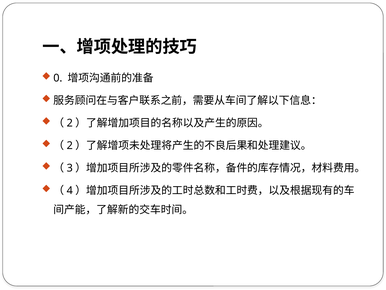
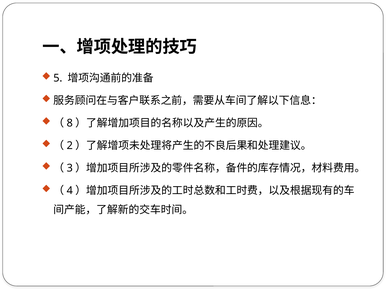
0: 0 -> 5
2 at (70, 123): 2 -> 8
